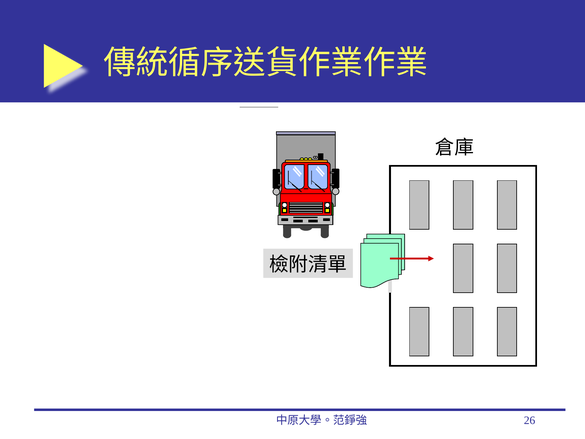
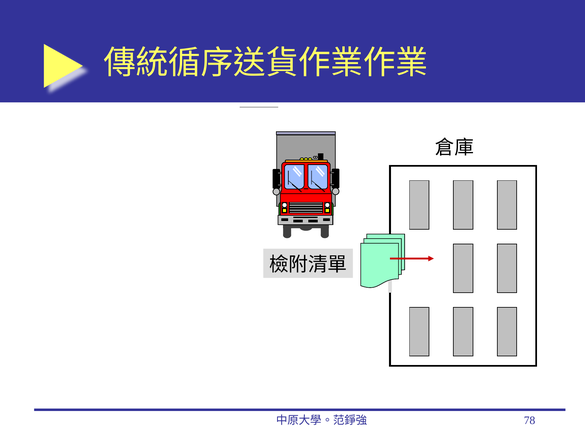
26: 26 -> 78
